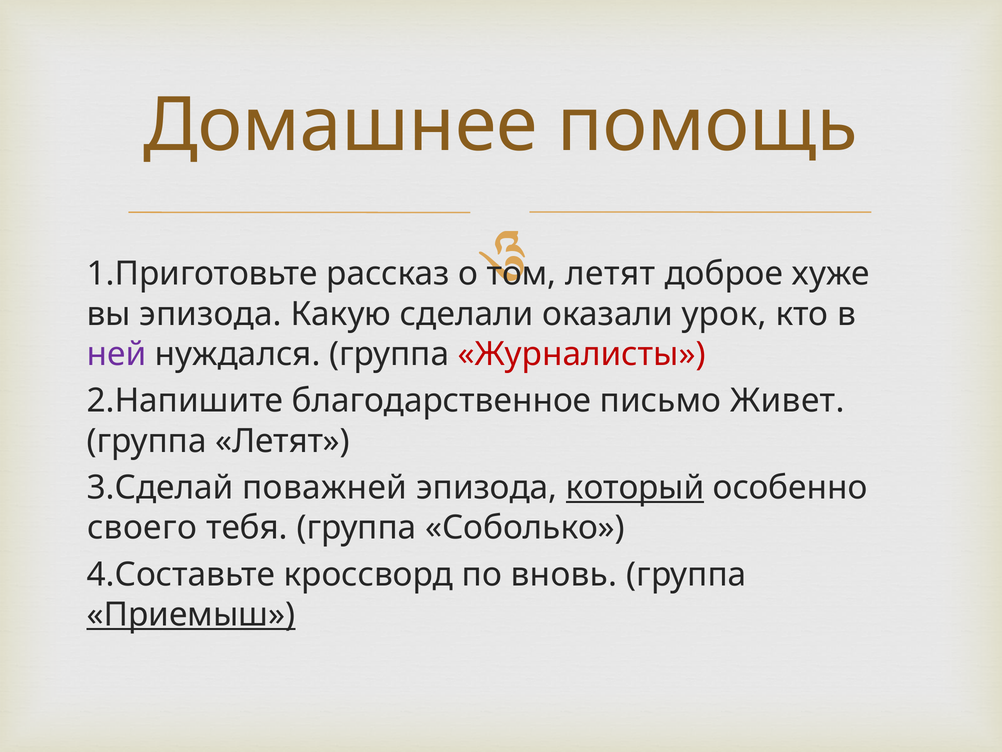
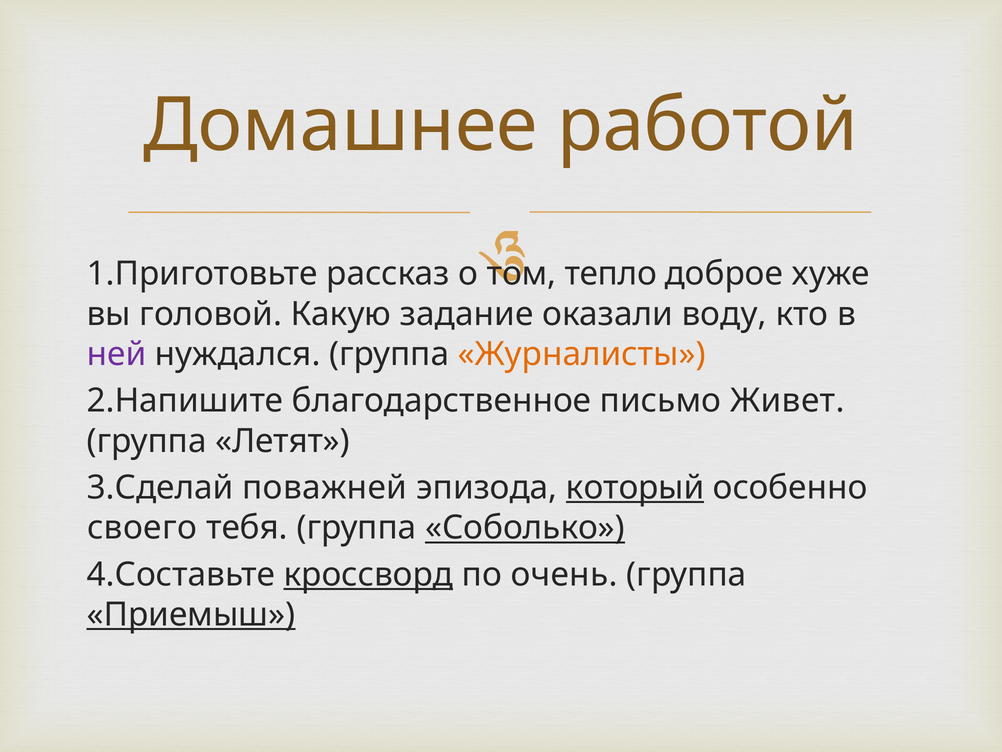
помощь: помощь -> работой
летят at (610, 274): летят -> тепло
вы эпизода: эпизода -> головой
сделали: сделали -> задание
урок: урок -> воду
Журналисты colour: red -> orange
Соболько underline: none -> present
кроссворд underline: none -> present
вновь: вновь -> очень
